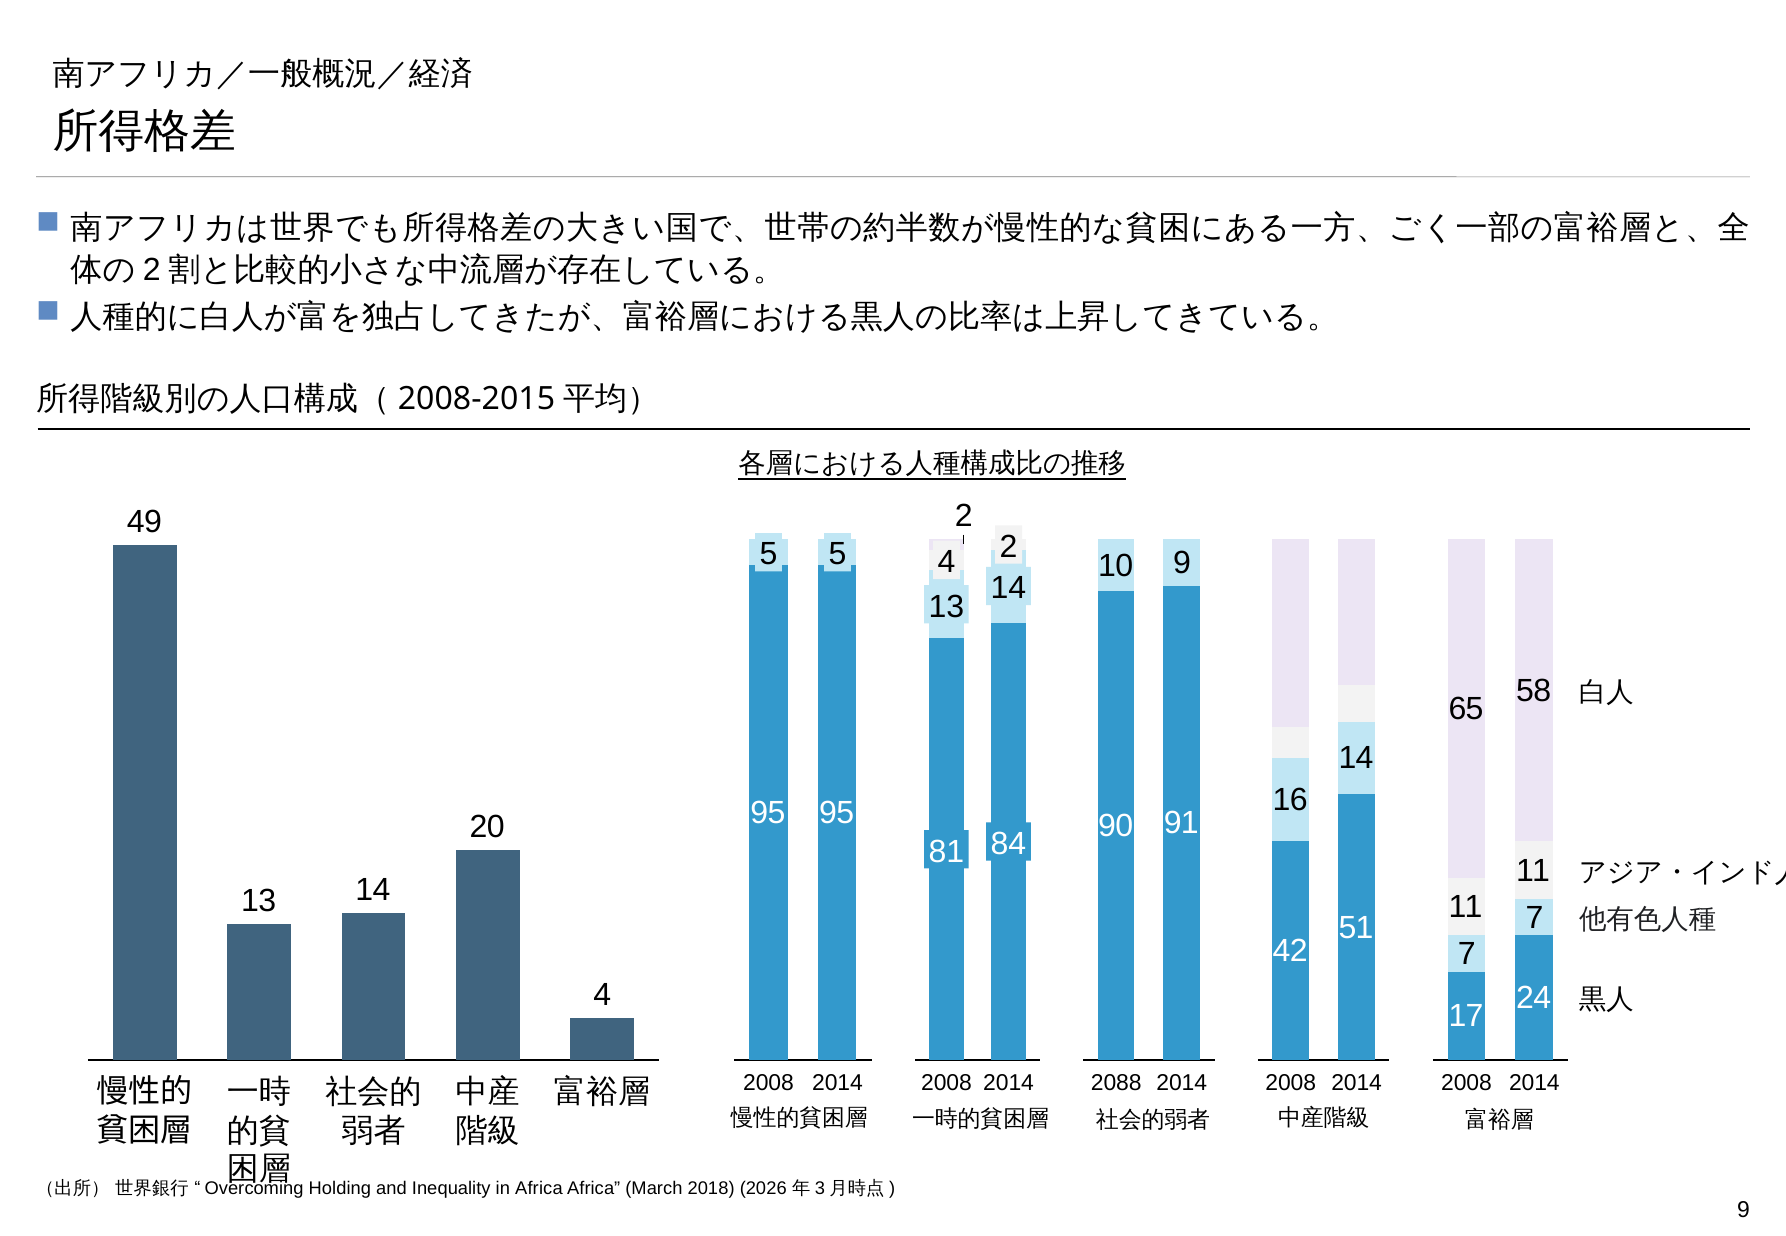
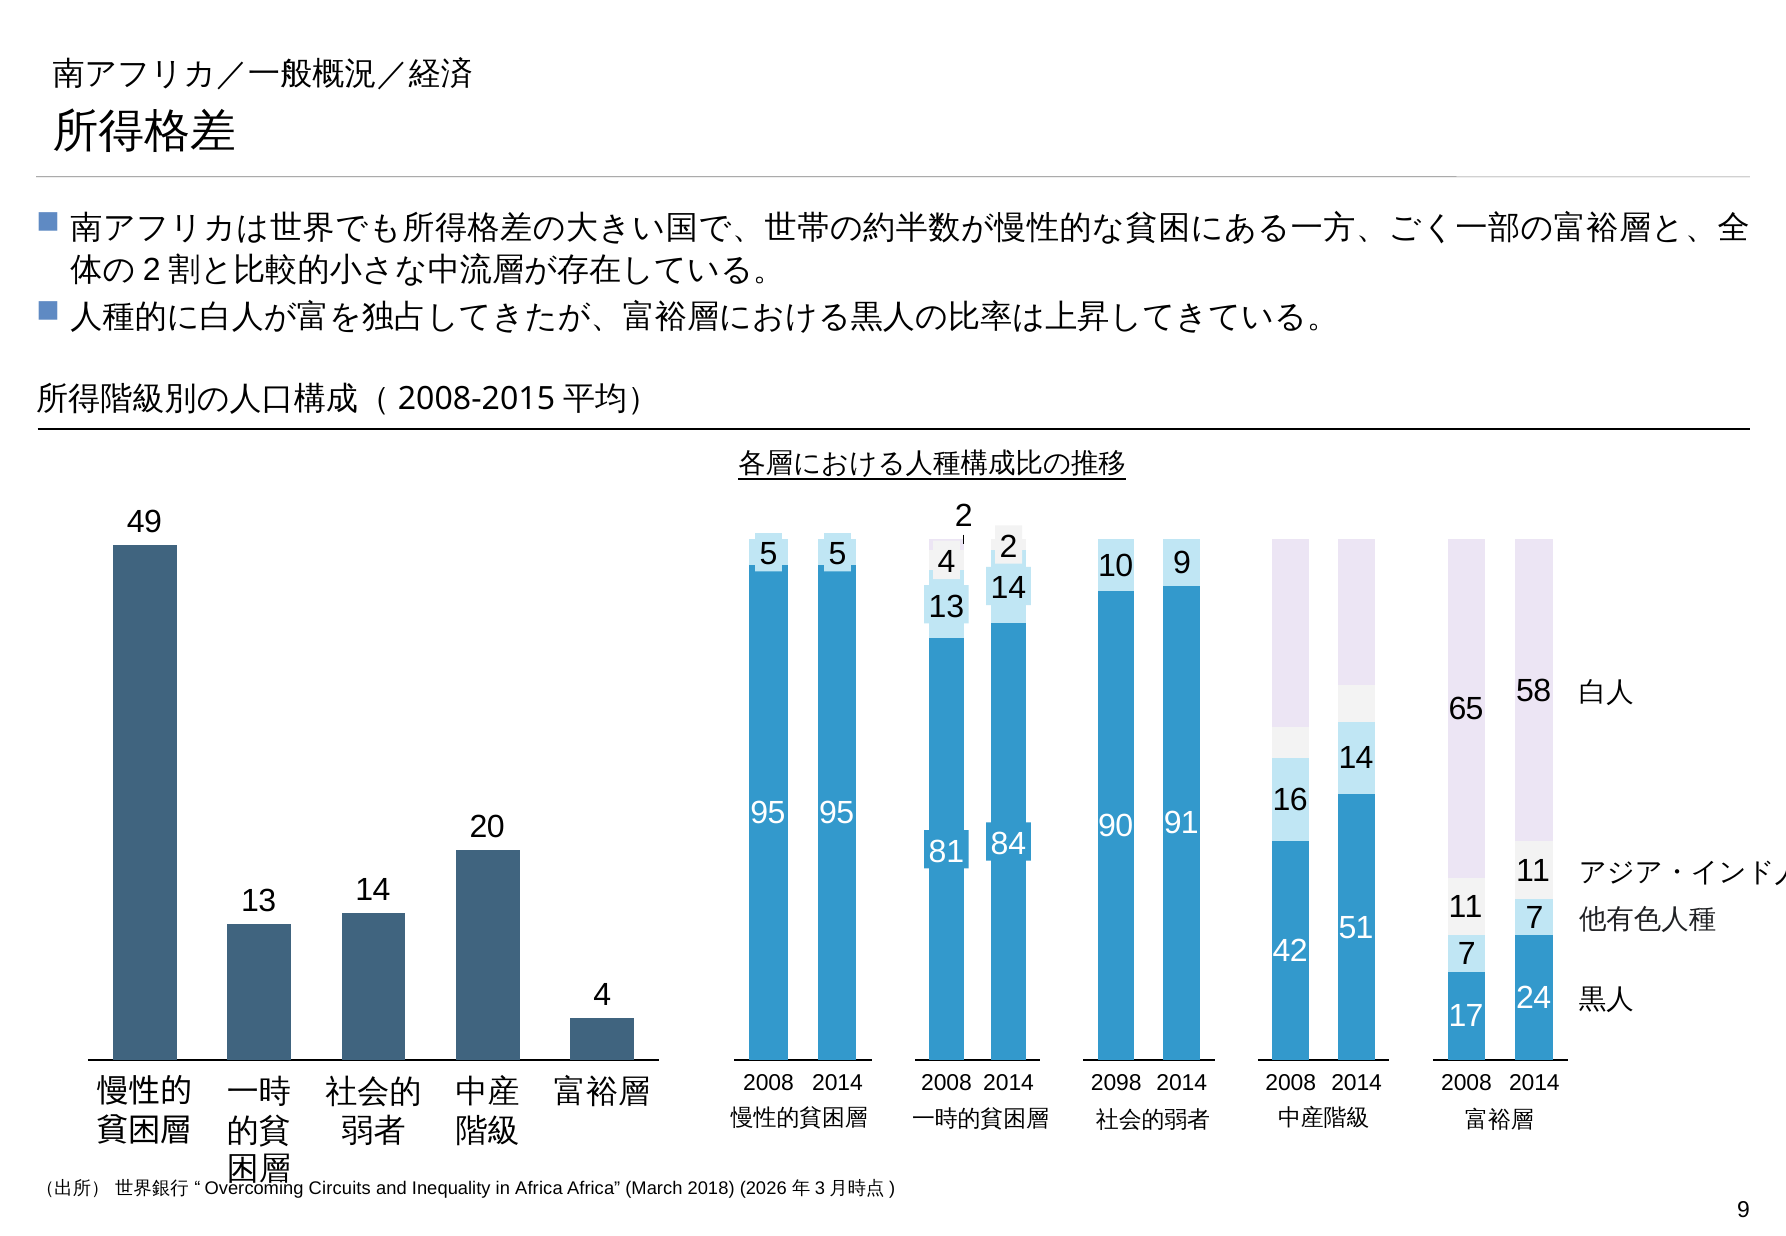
2088: 2088 -> 2098
Holding: Holding -> Circuits
